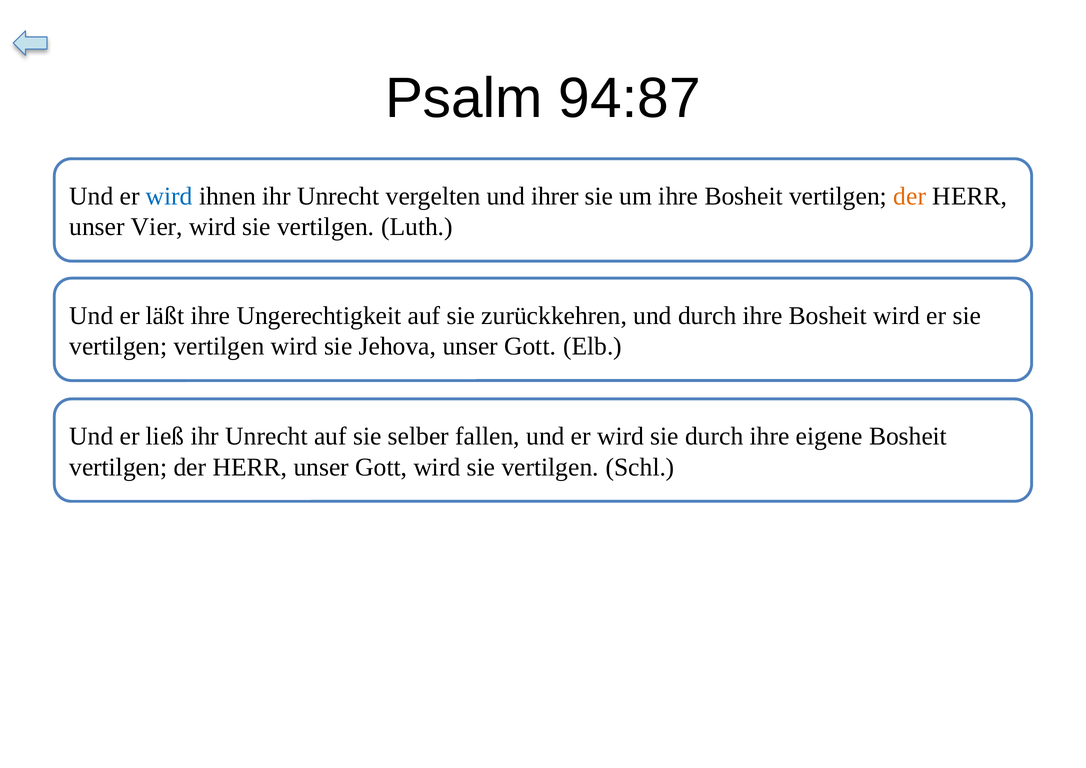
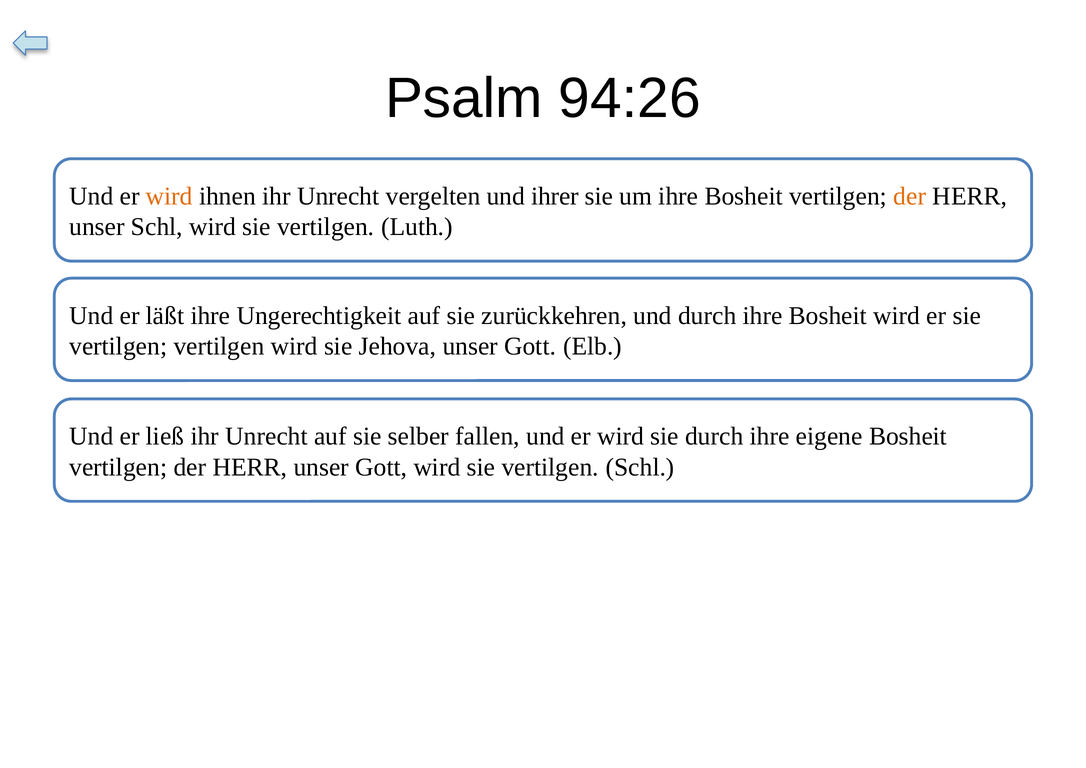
94:87: 94:87 -> 94:26
wird at (169, 196) colour: blue -> orange
unser Vier: Vier -> Schl
